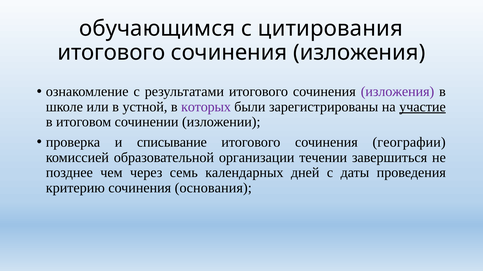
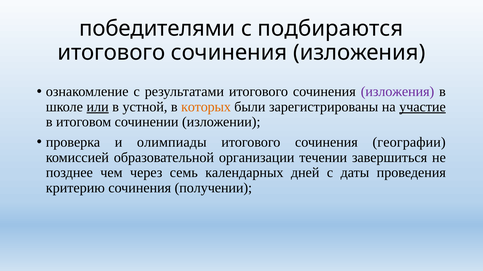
обучающимся: обучающимся -> победителями
цитирования: цитирования -> подбираются
или underline: none -> present
которых colour: purple -> orange
списывание: списывание -> олимпиады
основания: основания -> получении
